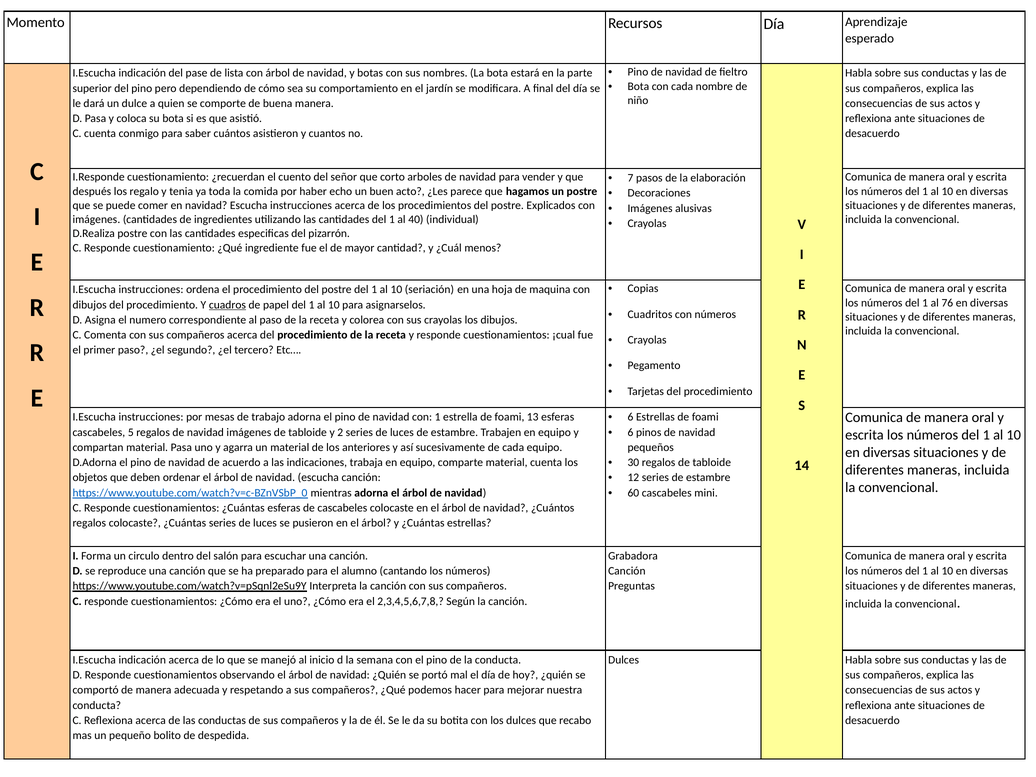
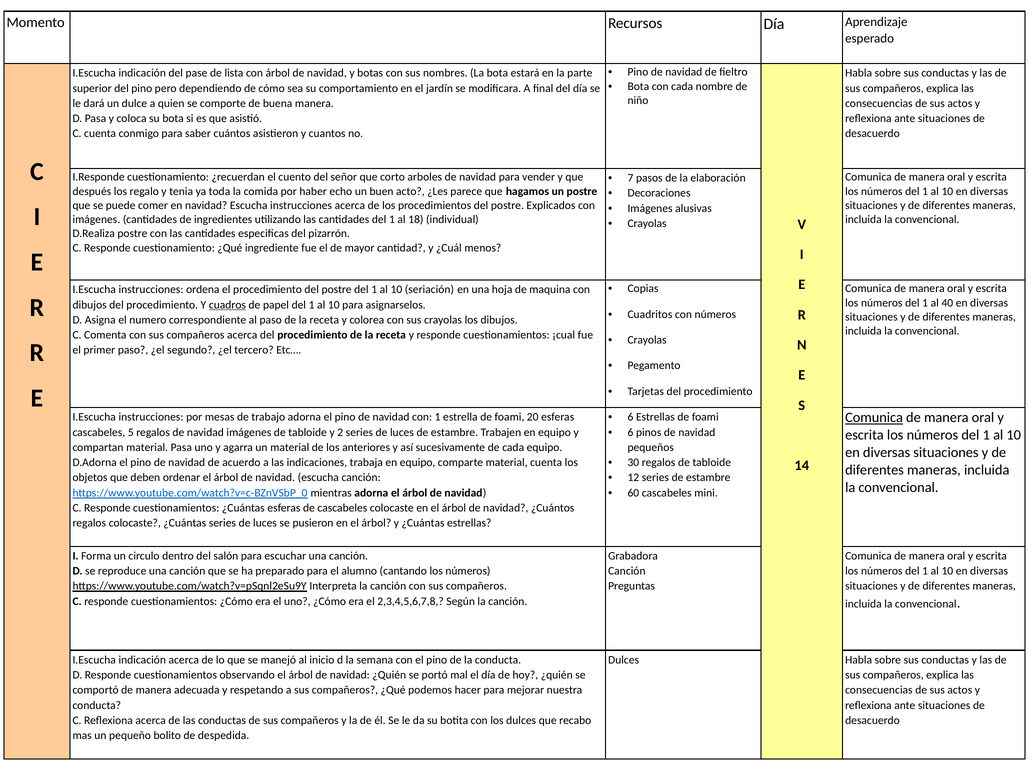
40: 40 -> 18
76: 76 -> 40
Comunica at (874, 418) underline: none -> present
13: 13 -> 20
